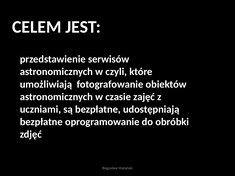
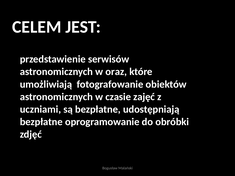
czyli: czyli -> oraz
